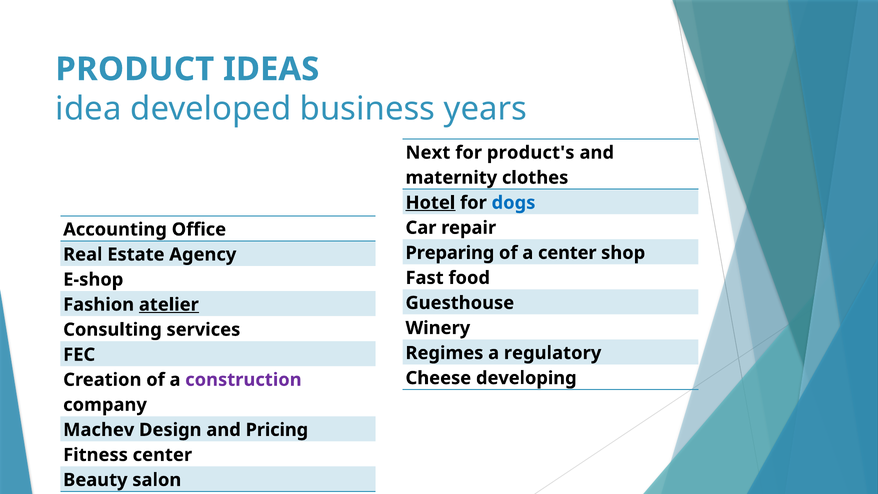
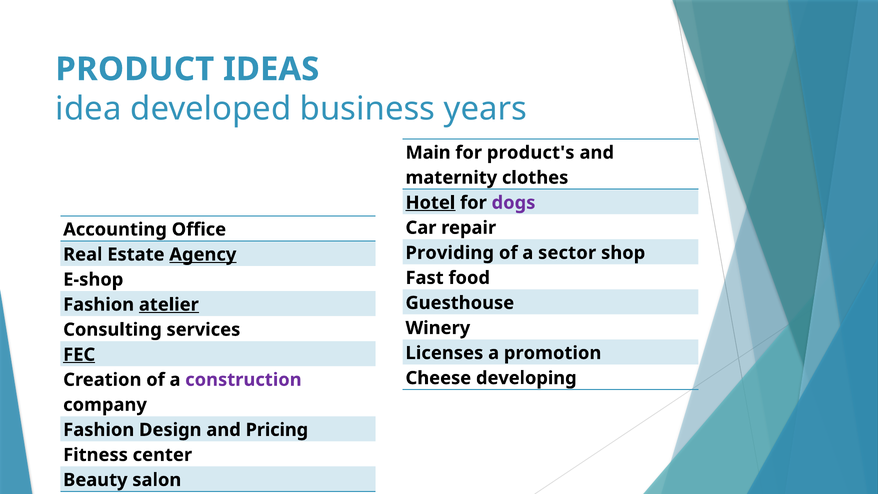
Next: Next -> Main
dogs colour: blue -> purple
Preparing: Preparing -> Providing
a center: center -> sector
Agency underline: none -> present
Regimes: Regimes -> Licenses
regulatory: regulatory -> promotion
FEC underline: none -> present
Machev at (99, 430): Machev -> Fashion
